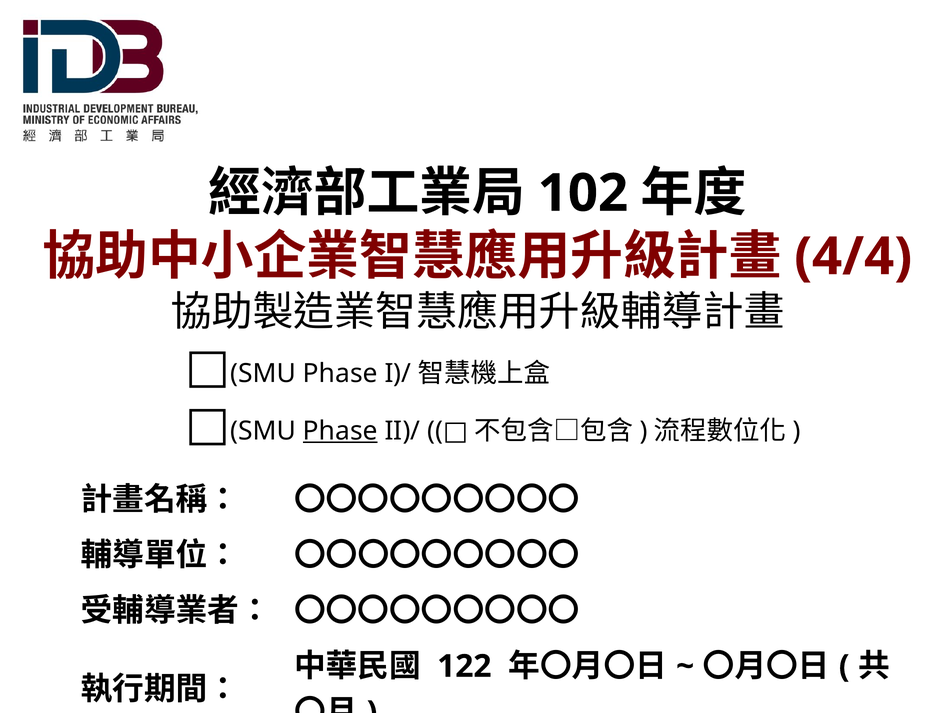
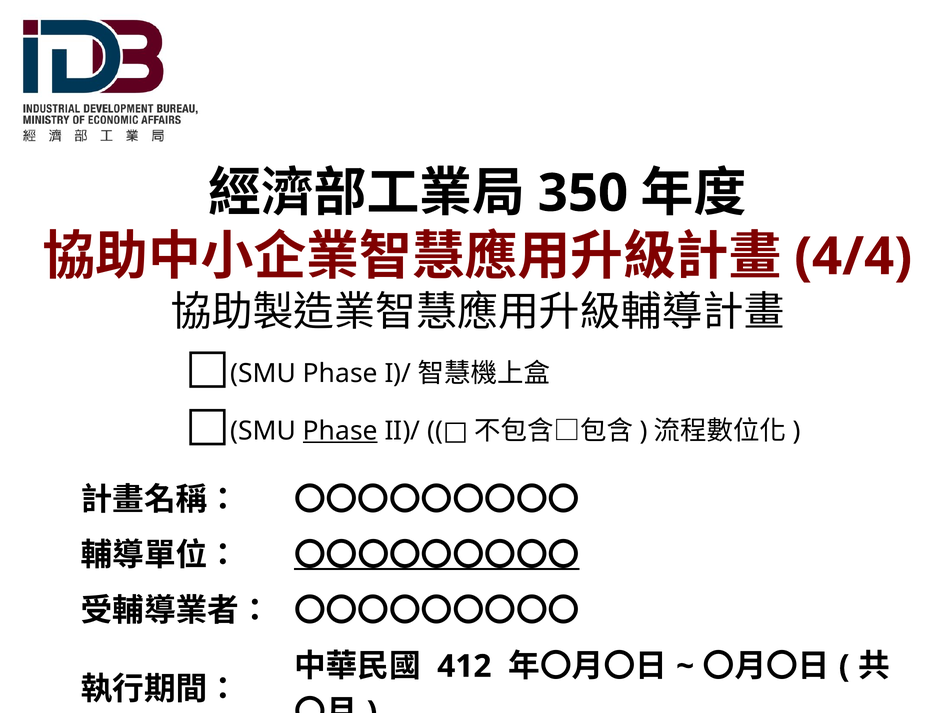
102: 102 -> 350
〇〇〇〇〇〇〇〇〇 at (437, 556) underline: none -> present
122: 122 -> 412
